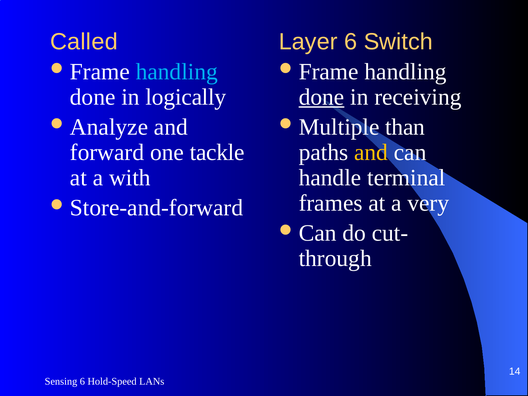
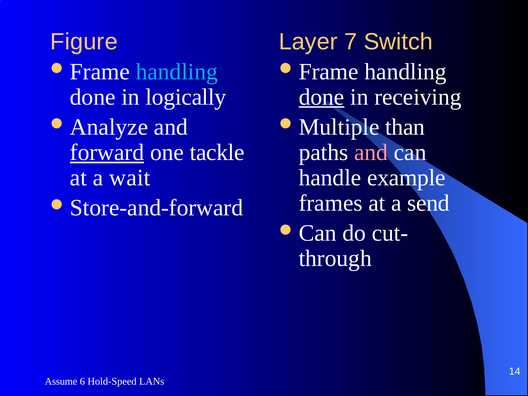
Called: Called -> Figure
Layer 6: 6 -> 7
forward underline: none -> present
and at (371, 152) colour: yellow -> pink
with: with -> wait
terminal: terminal -> example
very: very -> send
Sensing: Sensing -> Assume
